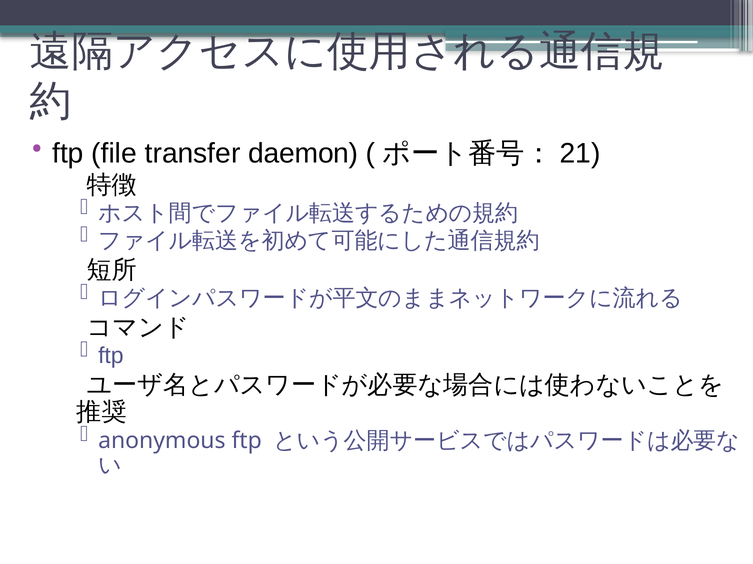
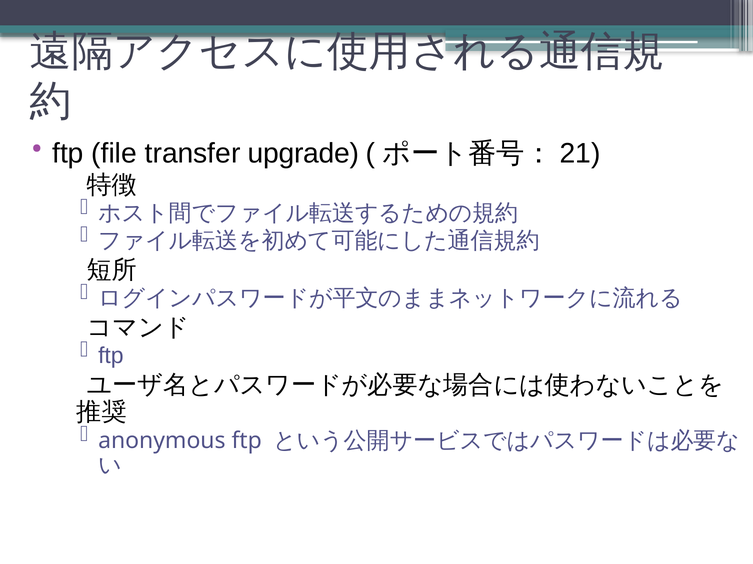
daemon: daemon -> upgrade
